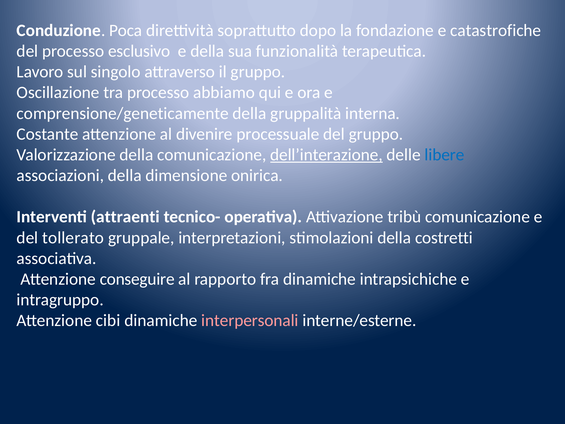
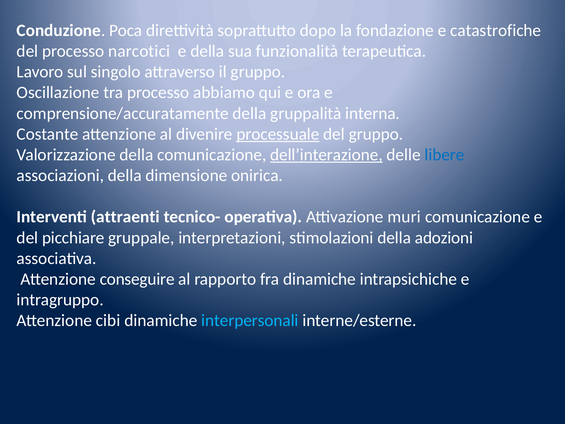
esclusivo: esclusivo -> narcotici
comprensione/geneticamente: comprensione/geneticamente -> comprensione/accuratamente
processuale underline: none -> present
tribù: tribù -> muri
tollerato: tollerato -> picchiare
costretti: costretti -> adozioni
interpersonali colour: pink -> light blue
